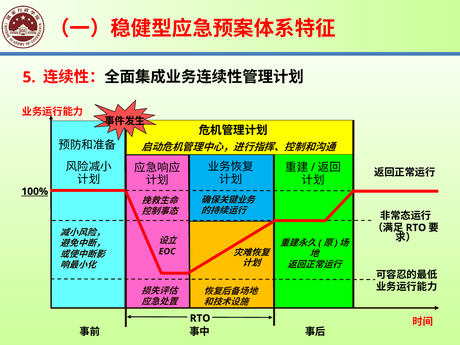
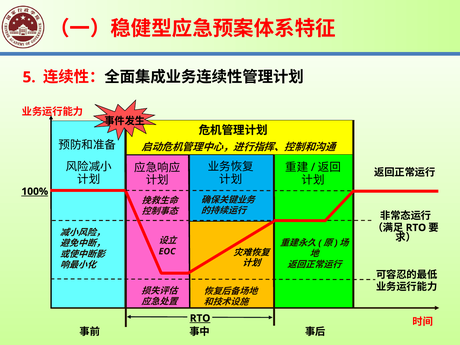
RTO at (200, 318) underline: none -> present
